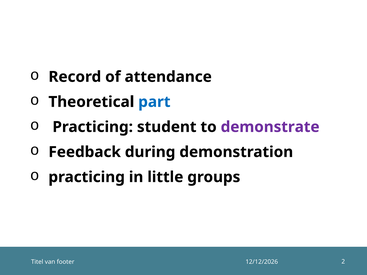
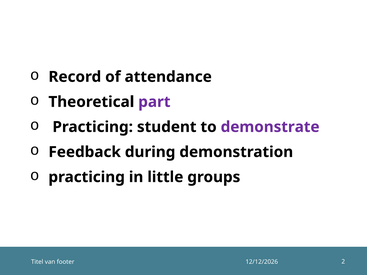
part colour: blue -> purple
